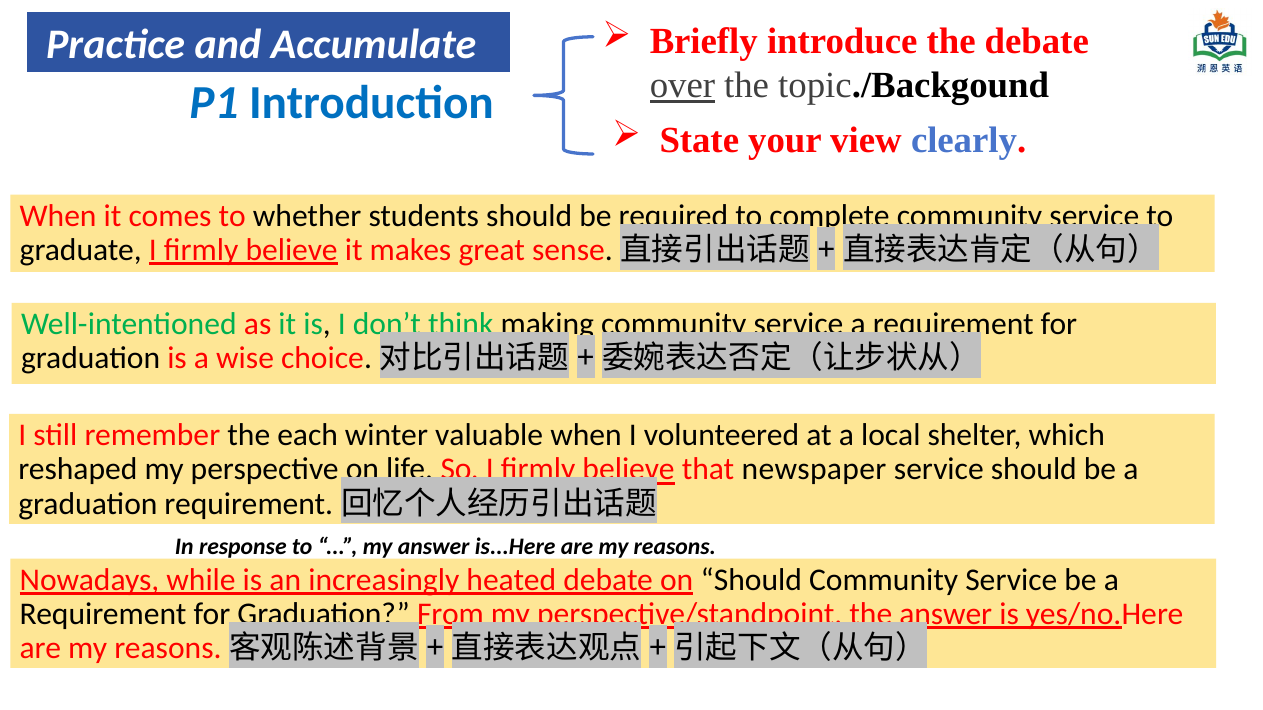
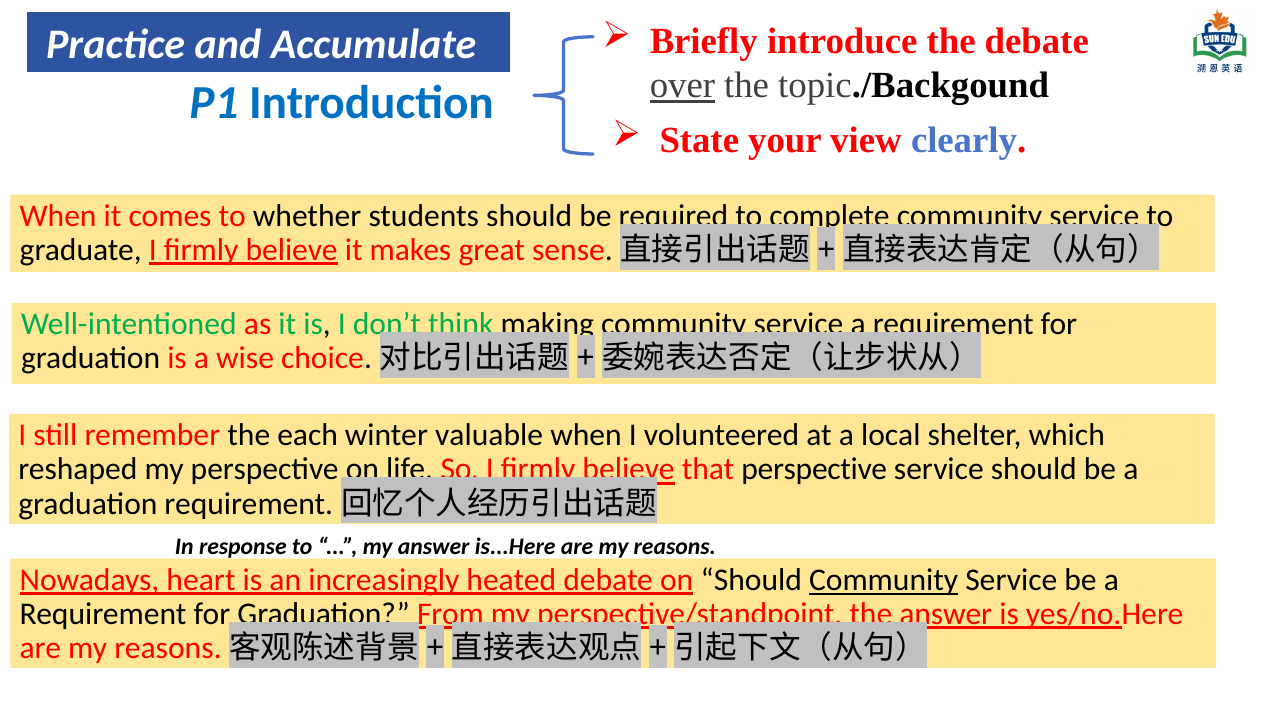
that newspaper: newspaper -> perspective
while: while -> heart
Community at (884, 580) underline: none -> present
